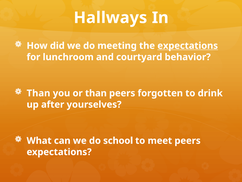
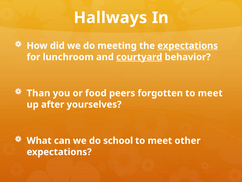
courtyard underline: none -> present
or than: than -> food
forgotten to drink: drink -> meet
meet peers: peers -> other
